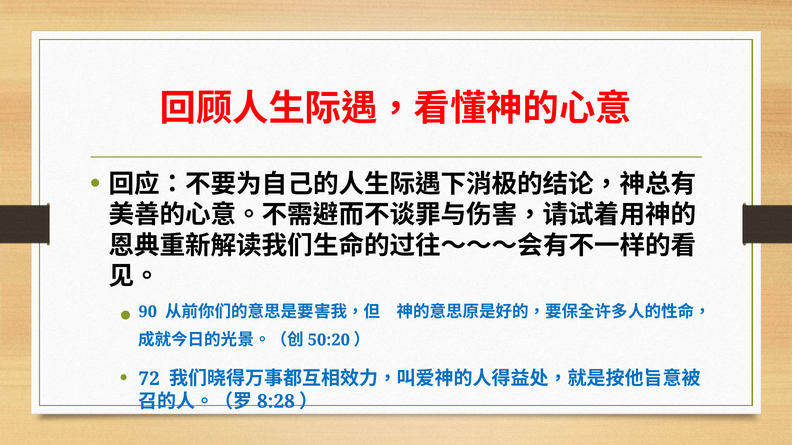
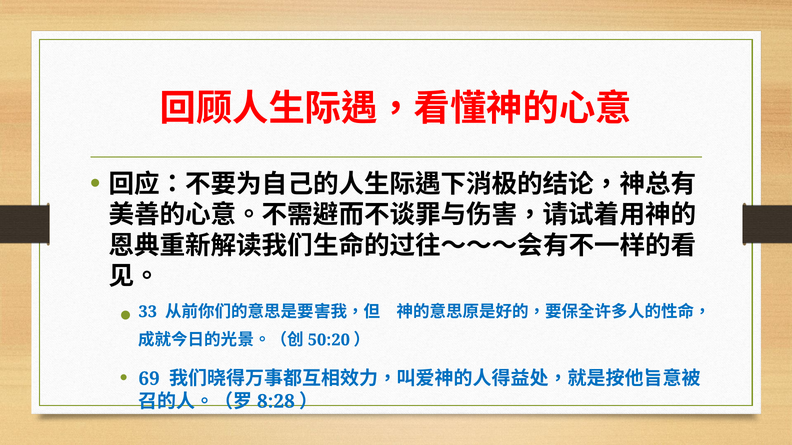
90: 90 -> 33
72: 72 -> 69
